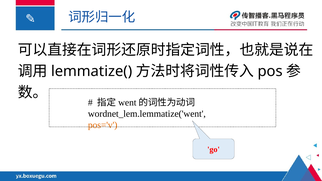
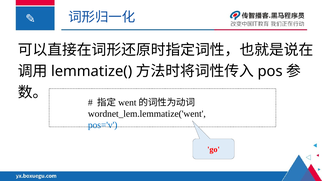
pos='v colour: orange -> blue
